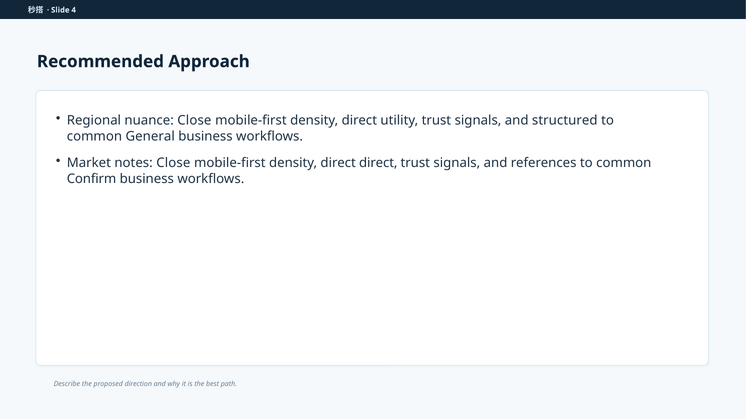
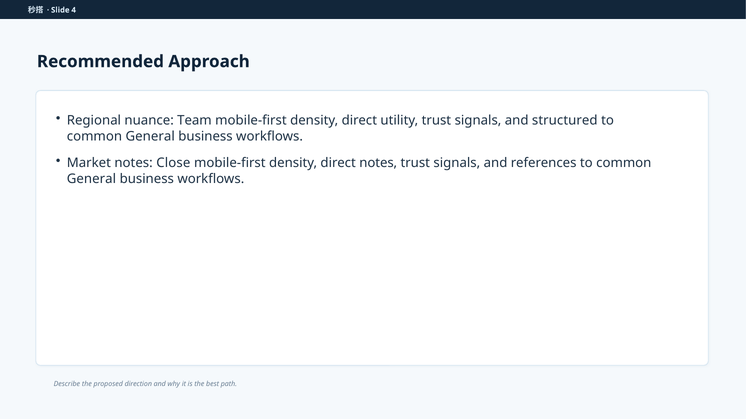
nuance Close: Close -> Team
direct direct: direct -> notes
Confirm at (92, 179): Confirm -> General
